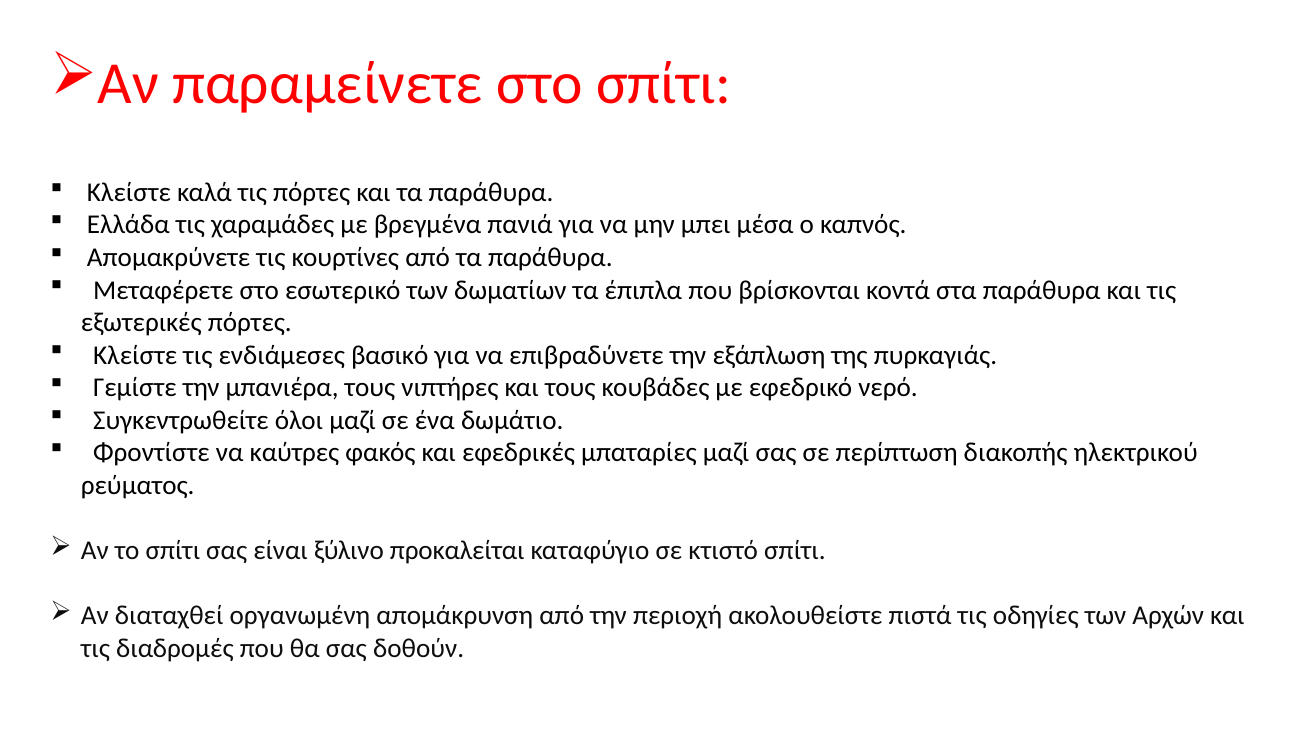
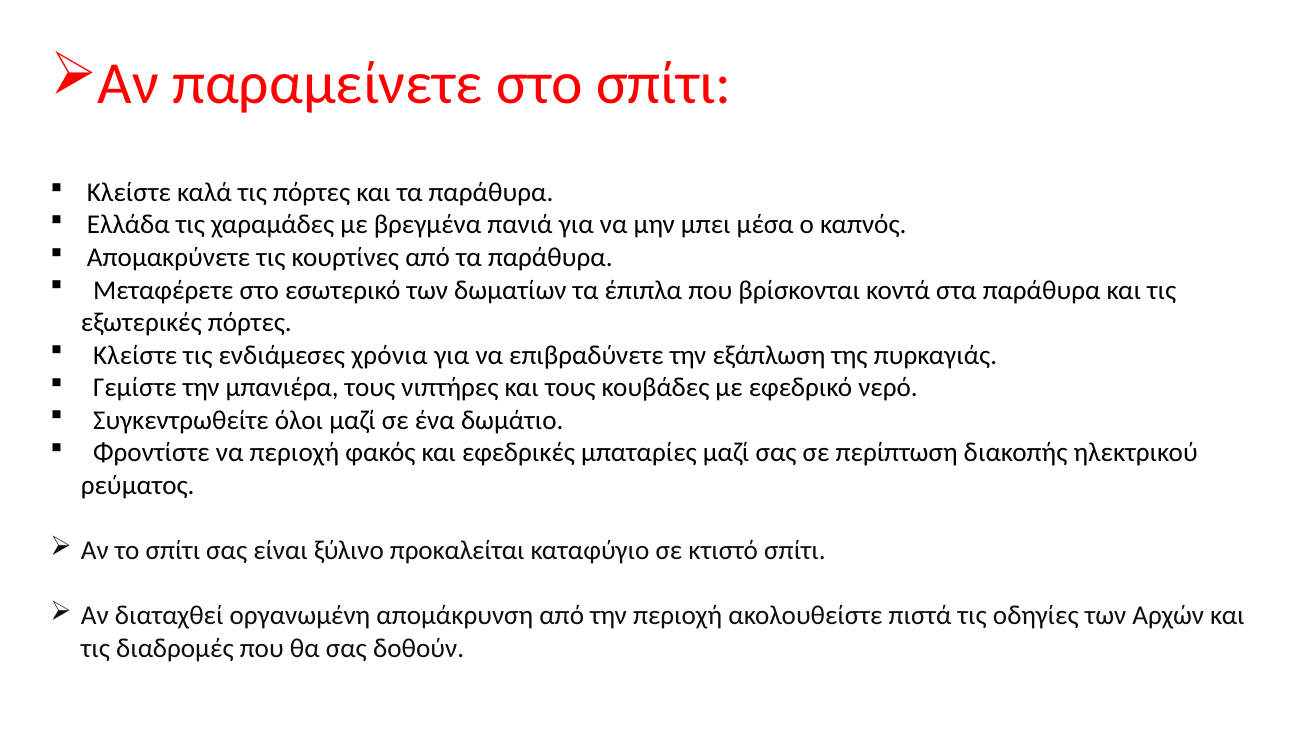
βασικό: βασικό -> χρόνια
να καύτρες: καύτρες -> περιοχή
